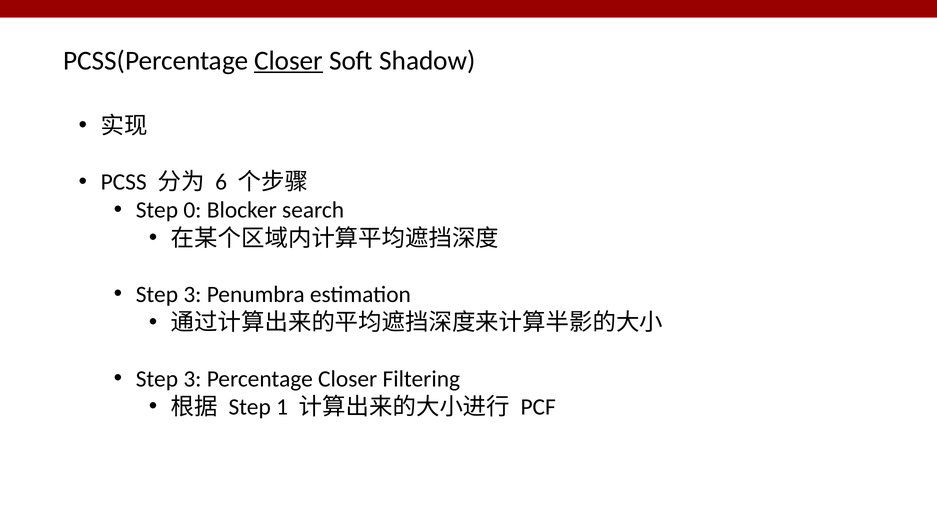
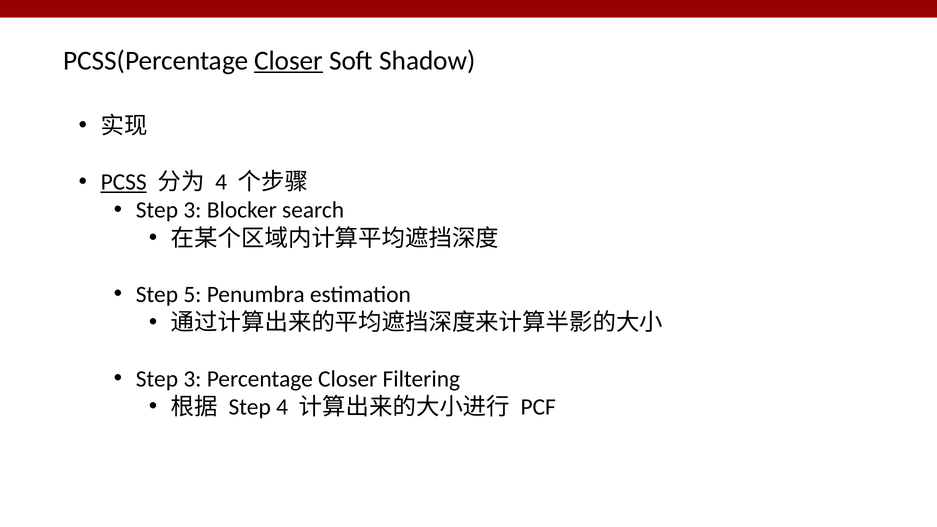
PCSS underline: none -> present
6 at (221, 182): 6 -> 4
0 at (192, 210): 0 -> 3
3 at (192, 295): 3 -> 5
Step 1: 1 -> 4
